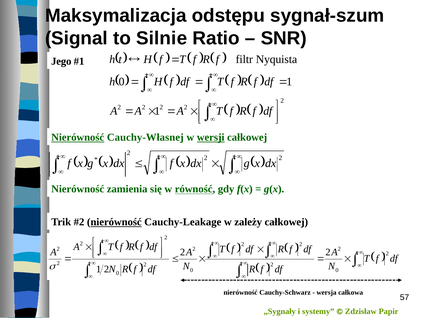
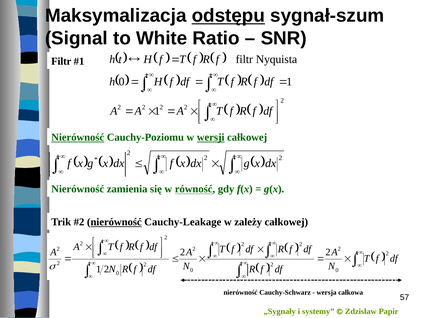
odstępu underline: none -> present
Silnie: Silnie -> White
Jego at (61, 61): Jego -> Filtr
Cauchy-Własnej: Cauchy-Własnej -> Cauchy-Poziomu
